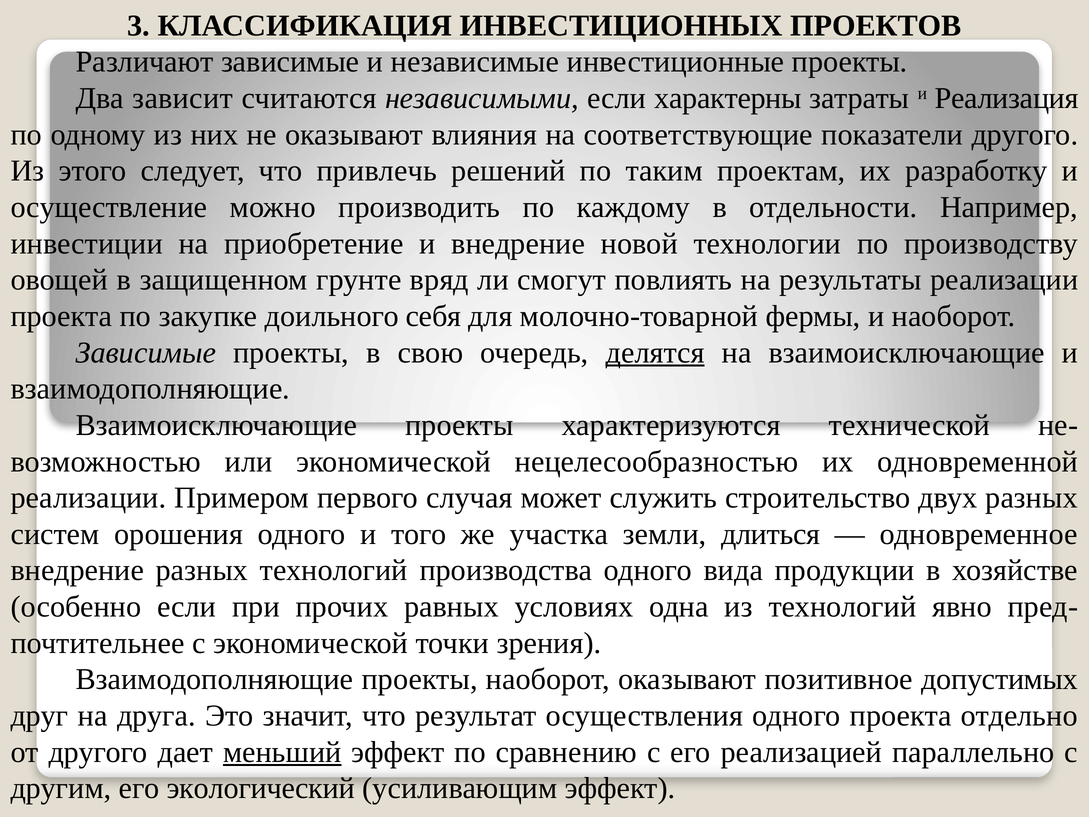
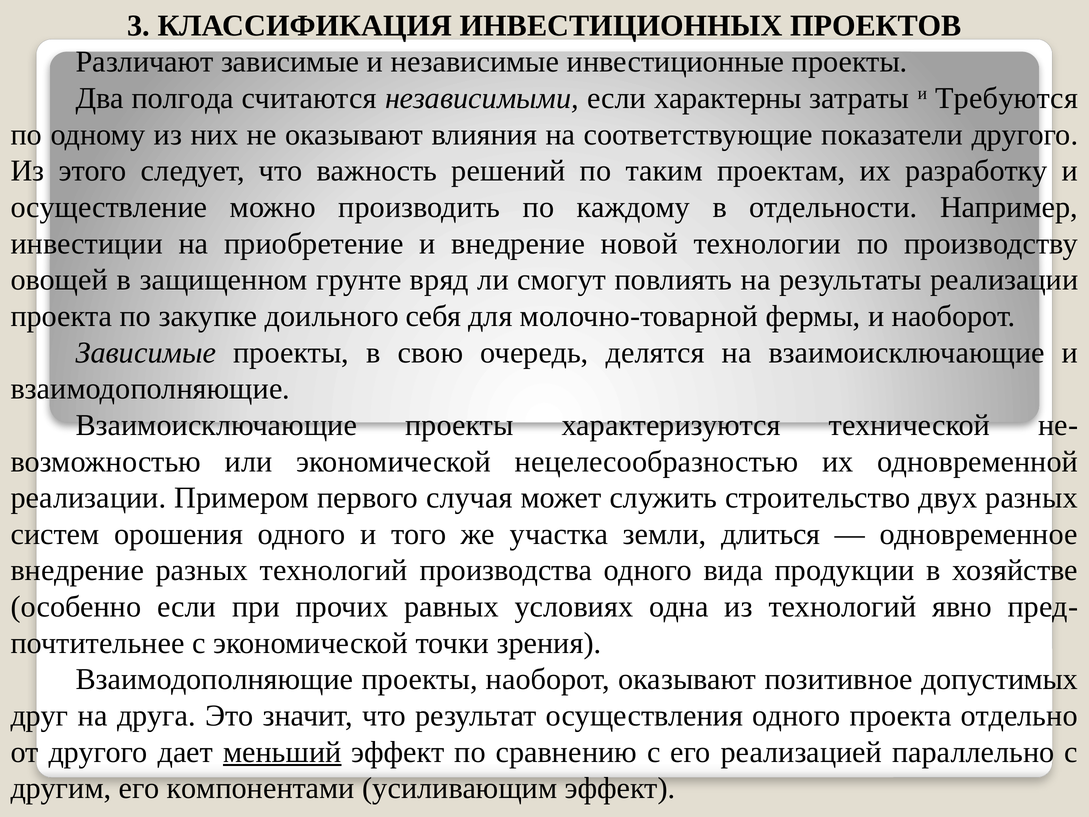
зависит: зависит -> полгода
Реализация: Реализация -> Требуются
привлечь: привлечь -> важность
делятся underline: present -> none
экологический: экологический -> компонентами
